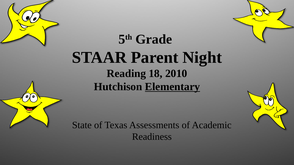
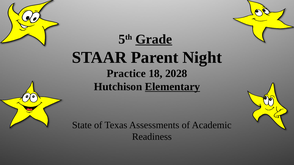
Grade underline: none -> present
Reading: Reading -> Practice
2010: 2010 -> 2028
